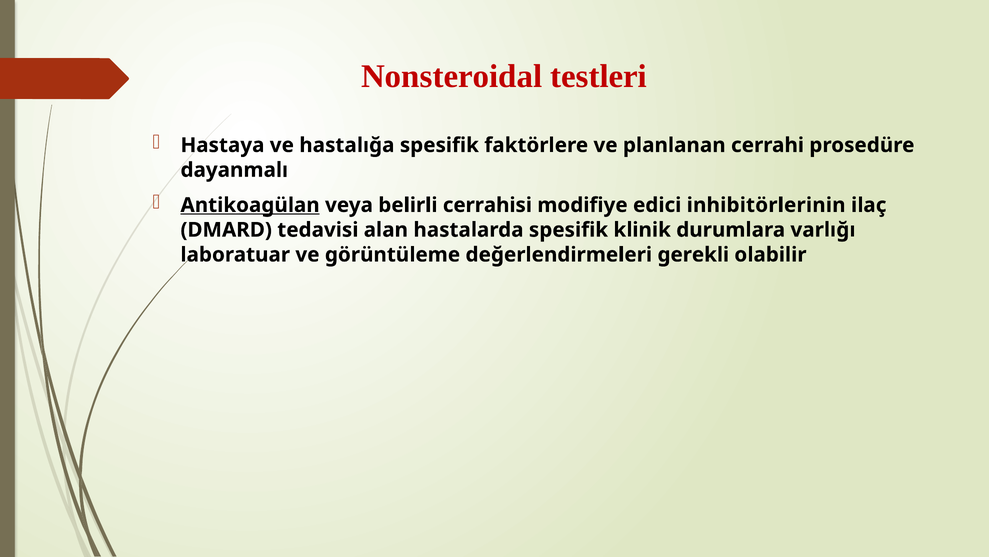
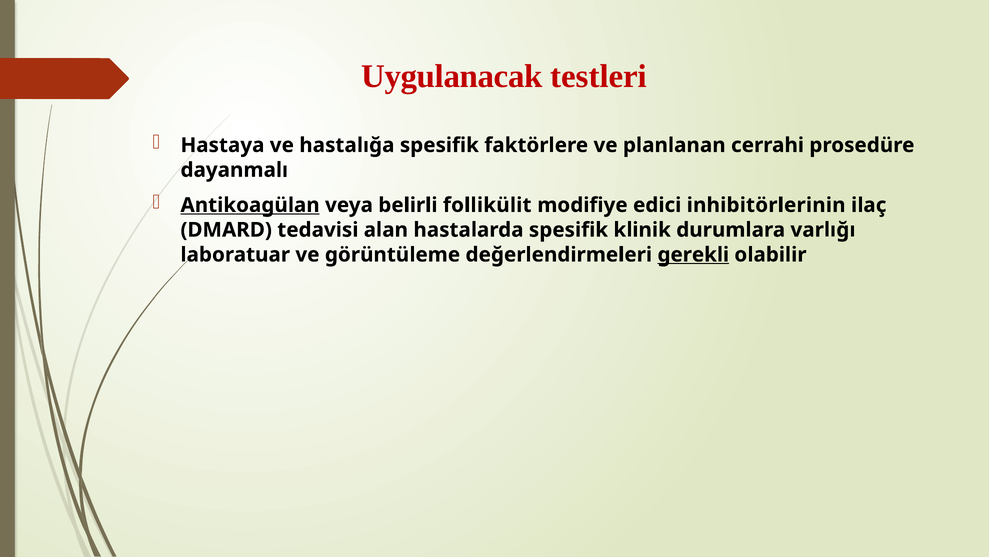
Nonsteroidal: Nonsteroidal -> Uygulanacak
cerrahisi: cerrahisi -> follikülit
gerekli underline: none -> present
